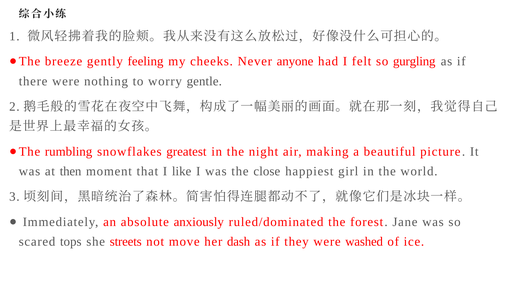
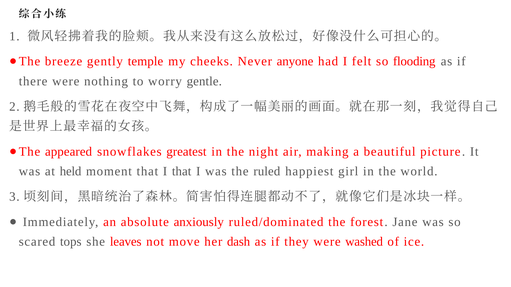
feeling: feeling -> temple
gurgling: gurgling -> flooding
rumbling: rumbling -> appeared
then: then -> held
I like: like -> that
close: close -> ruled
streets: streets -> leaves
